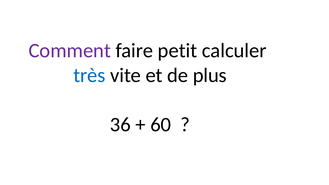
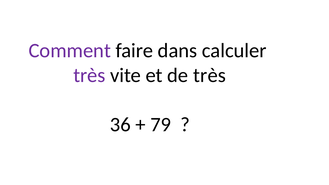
petit: petit -> dans
très at (89, 75) colour: blue -> purple
de plus: plus -> très
60: 60 -> 79
